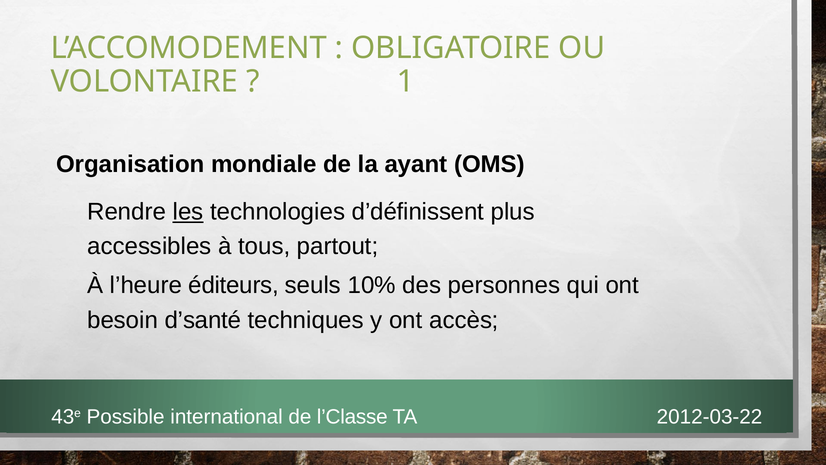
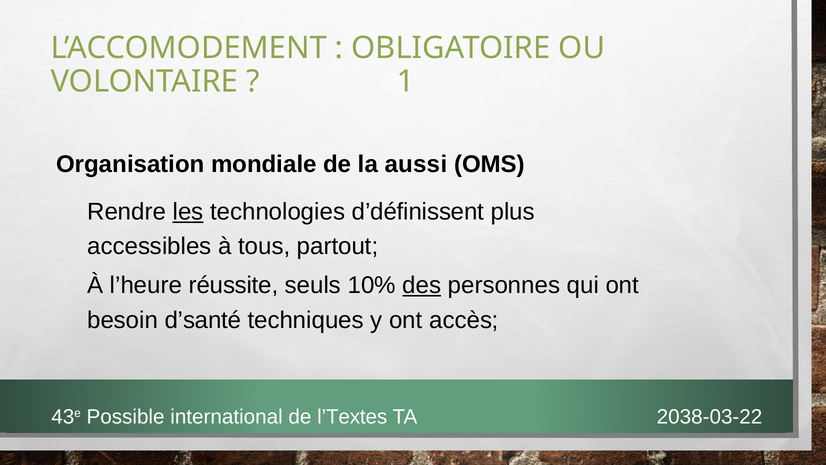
ayant: ayant -> aussi
éditeurs: éditeurs -> réussite
des underline: none -> present
l’Classe: l’Classe -> l’Textes
2012-03-22: 2012-03-22 -> 2038-03-22
